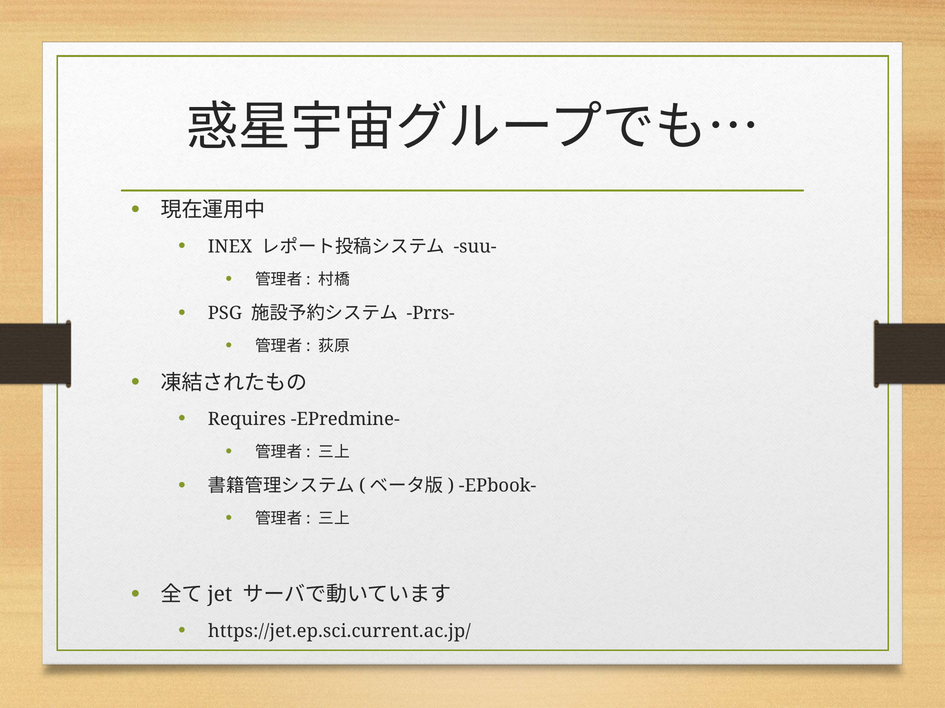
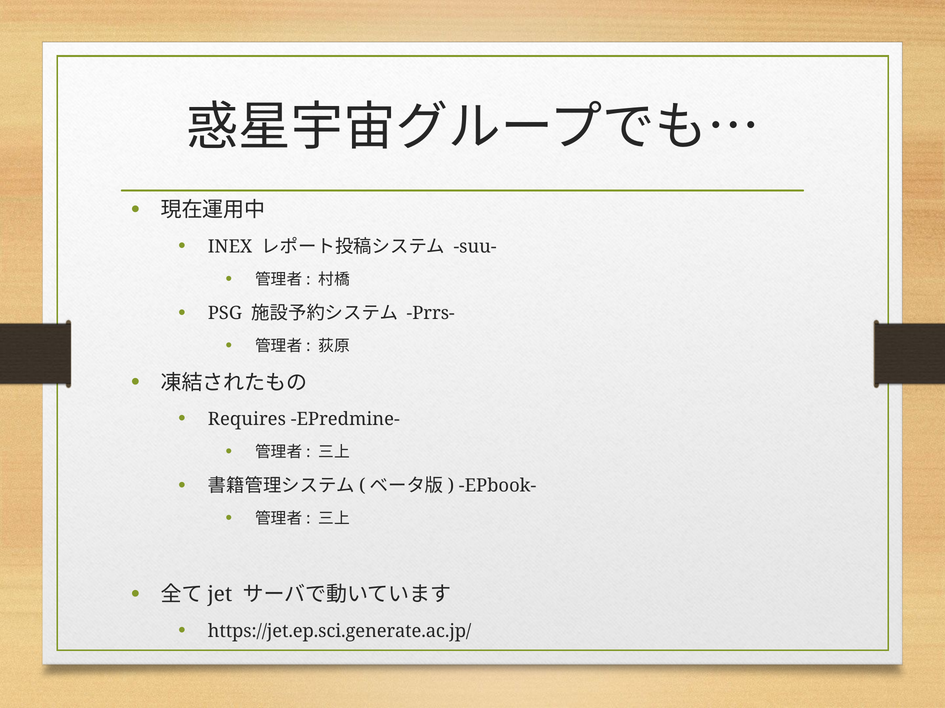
https://jet.ep.sci.current.ac.jp/: https://jet.ep.sci.current.ac.jp/ -> https://jet.ep.sci.generate.ac.jp/
